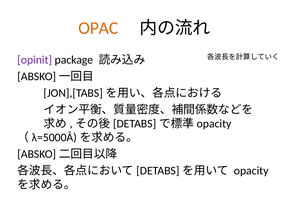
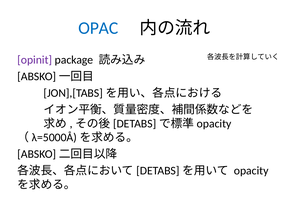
OPAC colour: orange -> blue
